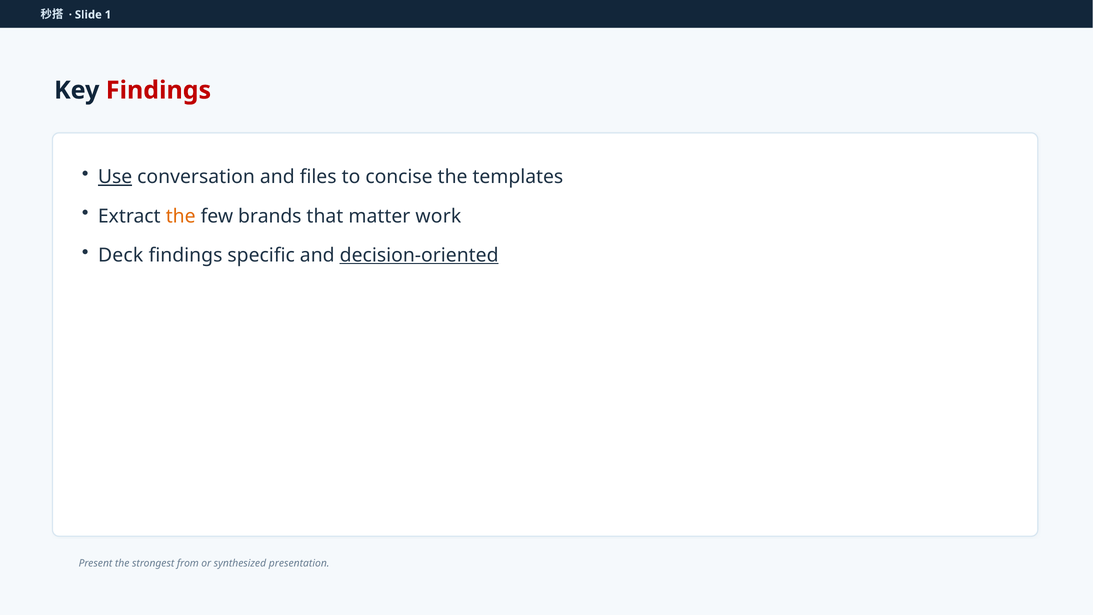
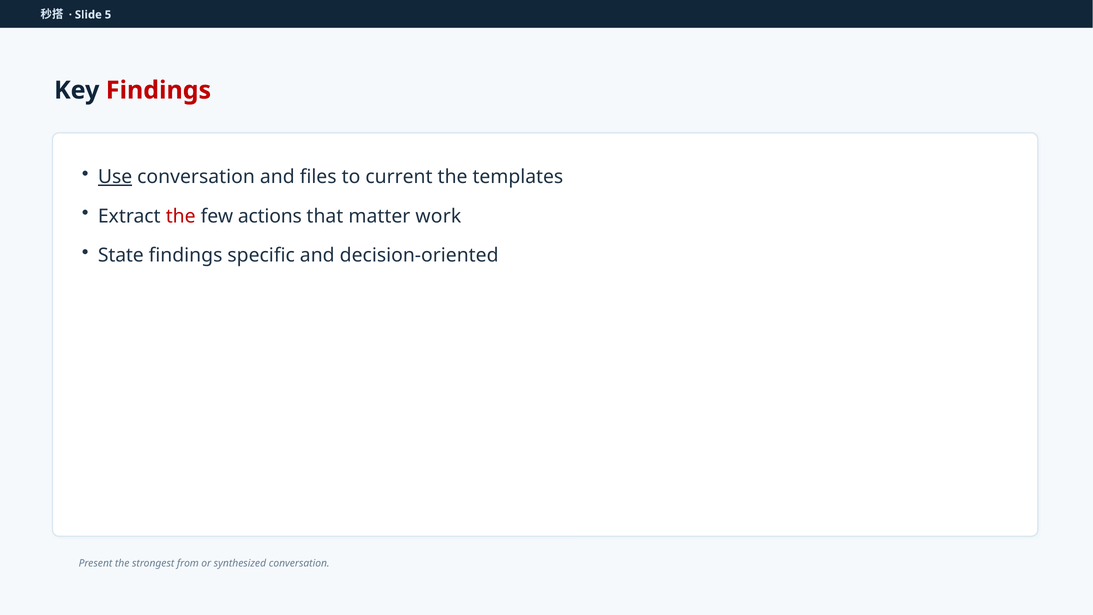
1: 1 -> 5
concise: concise -> current
the at (181, 216) colour: orange -> red
brands: brands -> actions
Deck: Deck -> State
decision-oriented underline: present -> none
synthesized presentation: presentation -> conversation
